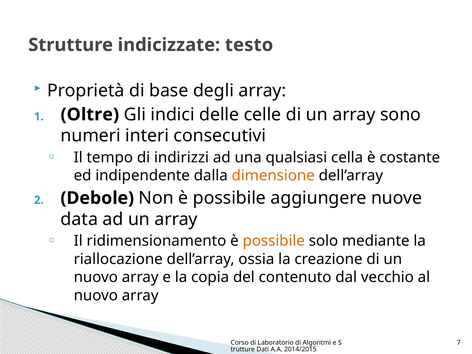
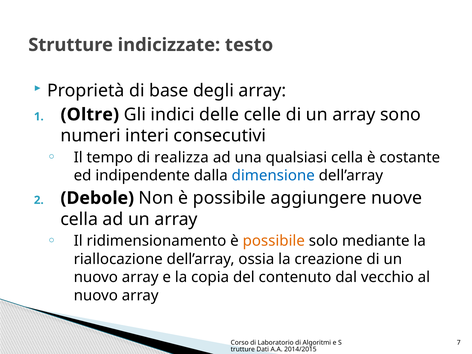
indirizzi: indirizzi -> realizza
dimensione colour: orange -> blue
data at (79, 219): data -> cella
